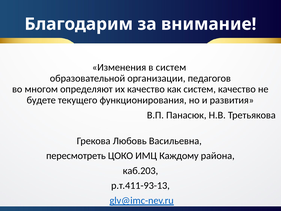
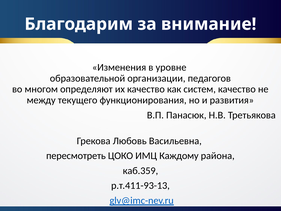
в систем: систем -> уровне
будете: будете -> между
каб.203: каб.203 -> каб.359
